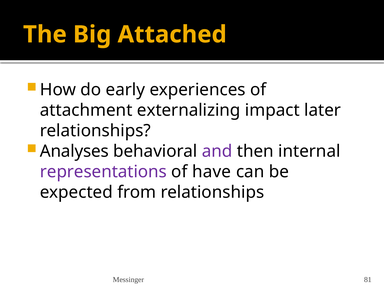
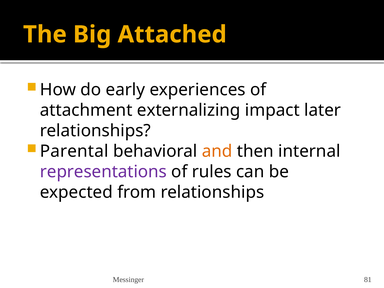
Analyses: Analyses -> Parental
and colour: purple -> orange
have: have -> rules
